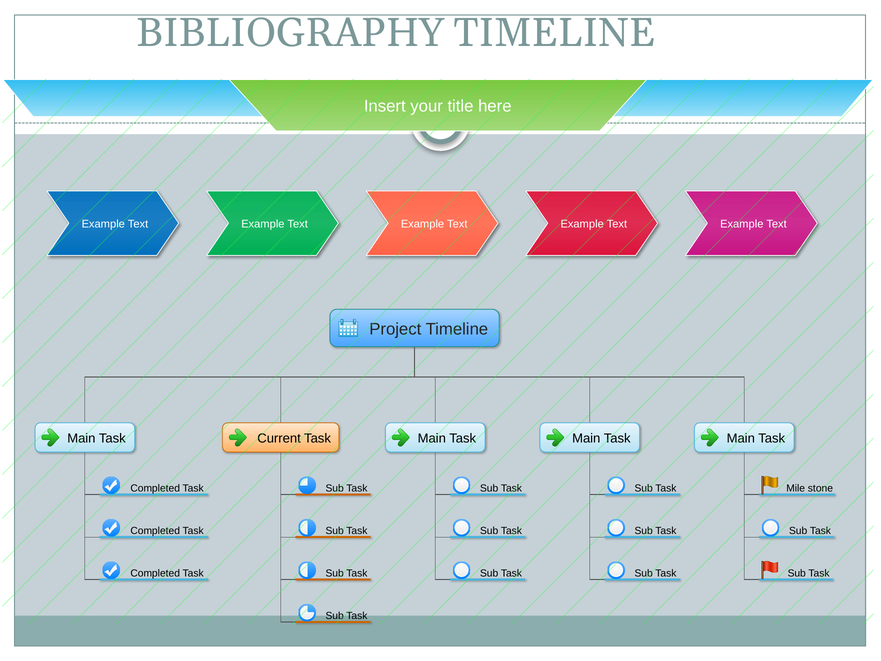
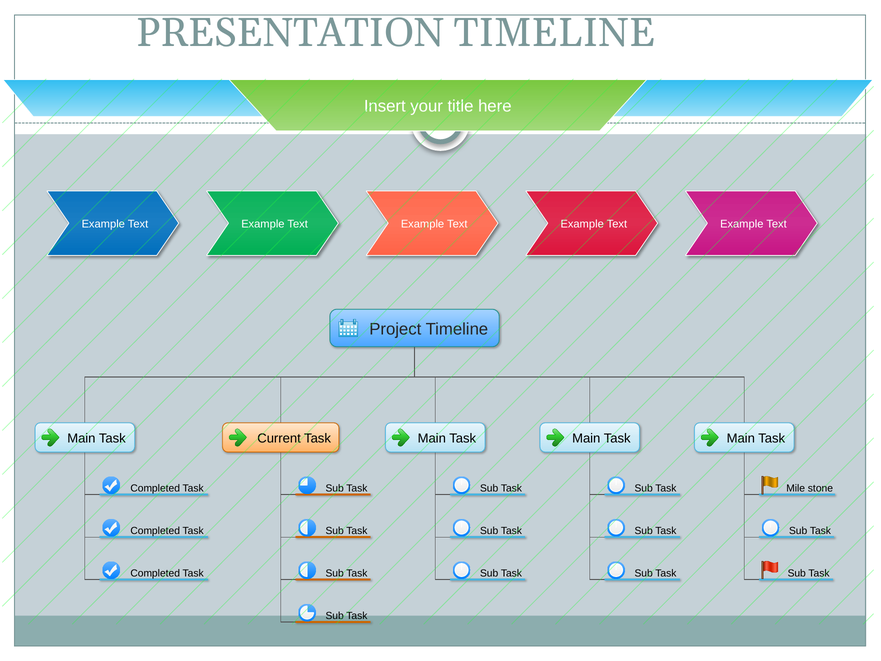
BIBLIOGRAPHY: BIBLIOGRAPHY -> PRESENTATION
